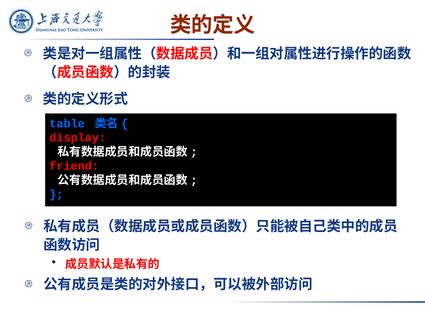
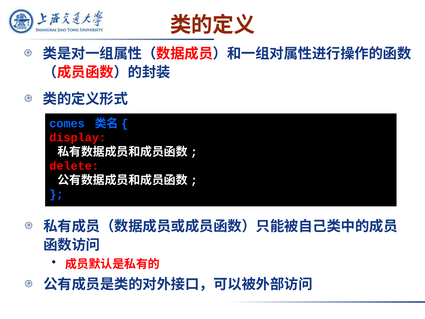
table: table -> comes
friend: friend -> delete
